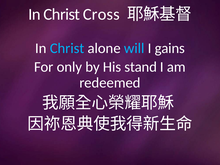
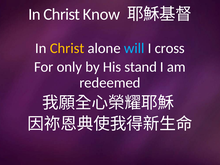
Cross: Cross -> Know
Christ at (67, 48) colour: light blue -> yellow
gains: gains -> cross
